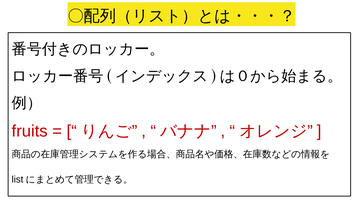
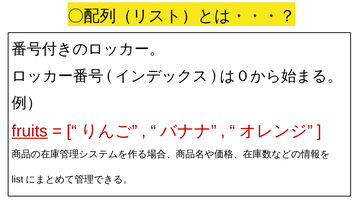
fruits underline: none -> present
